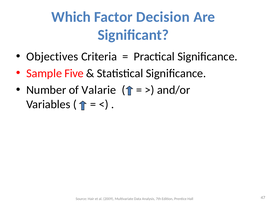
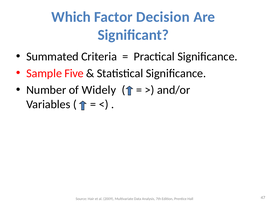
Objectives: Objectives -> Summated
Valarie: Valarie -> Widely
